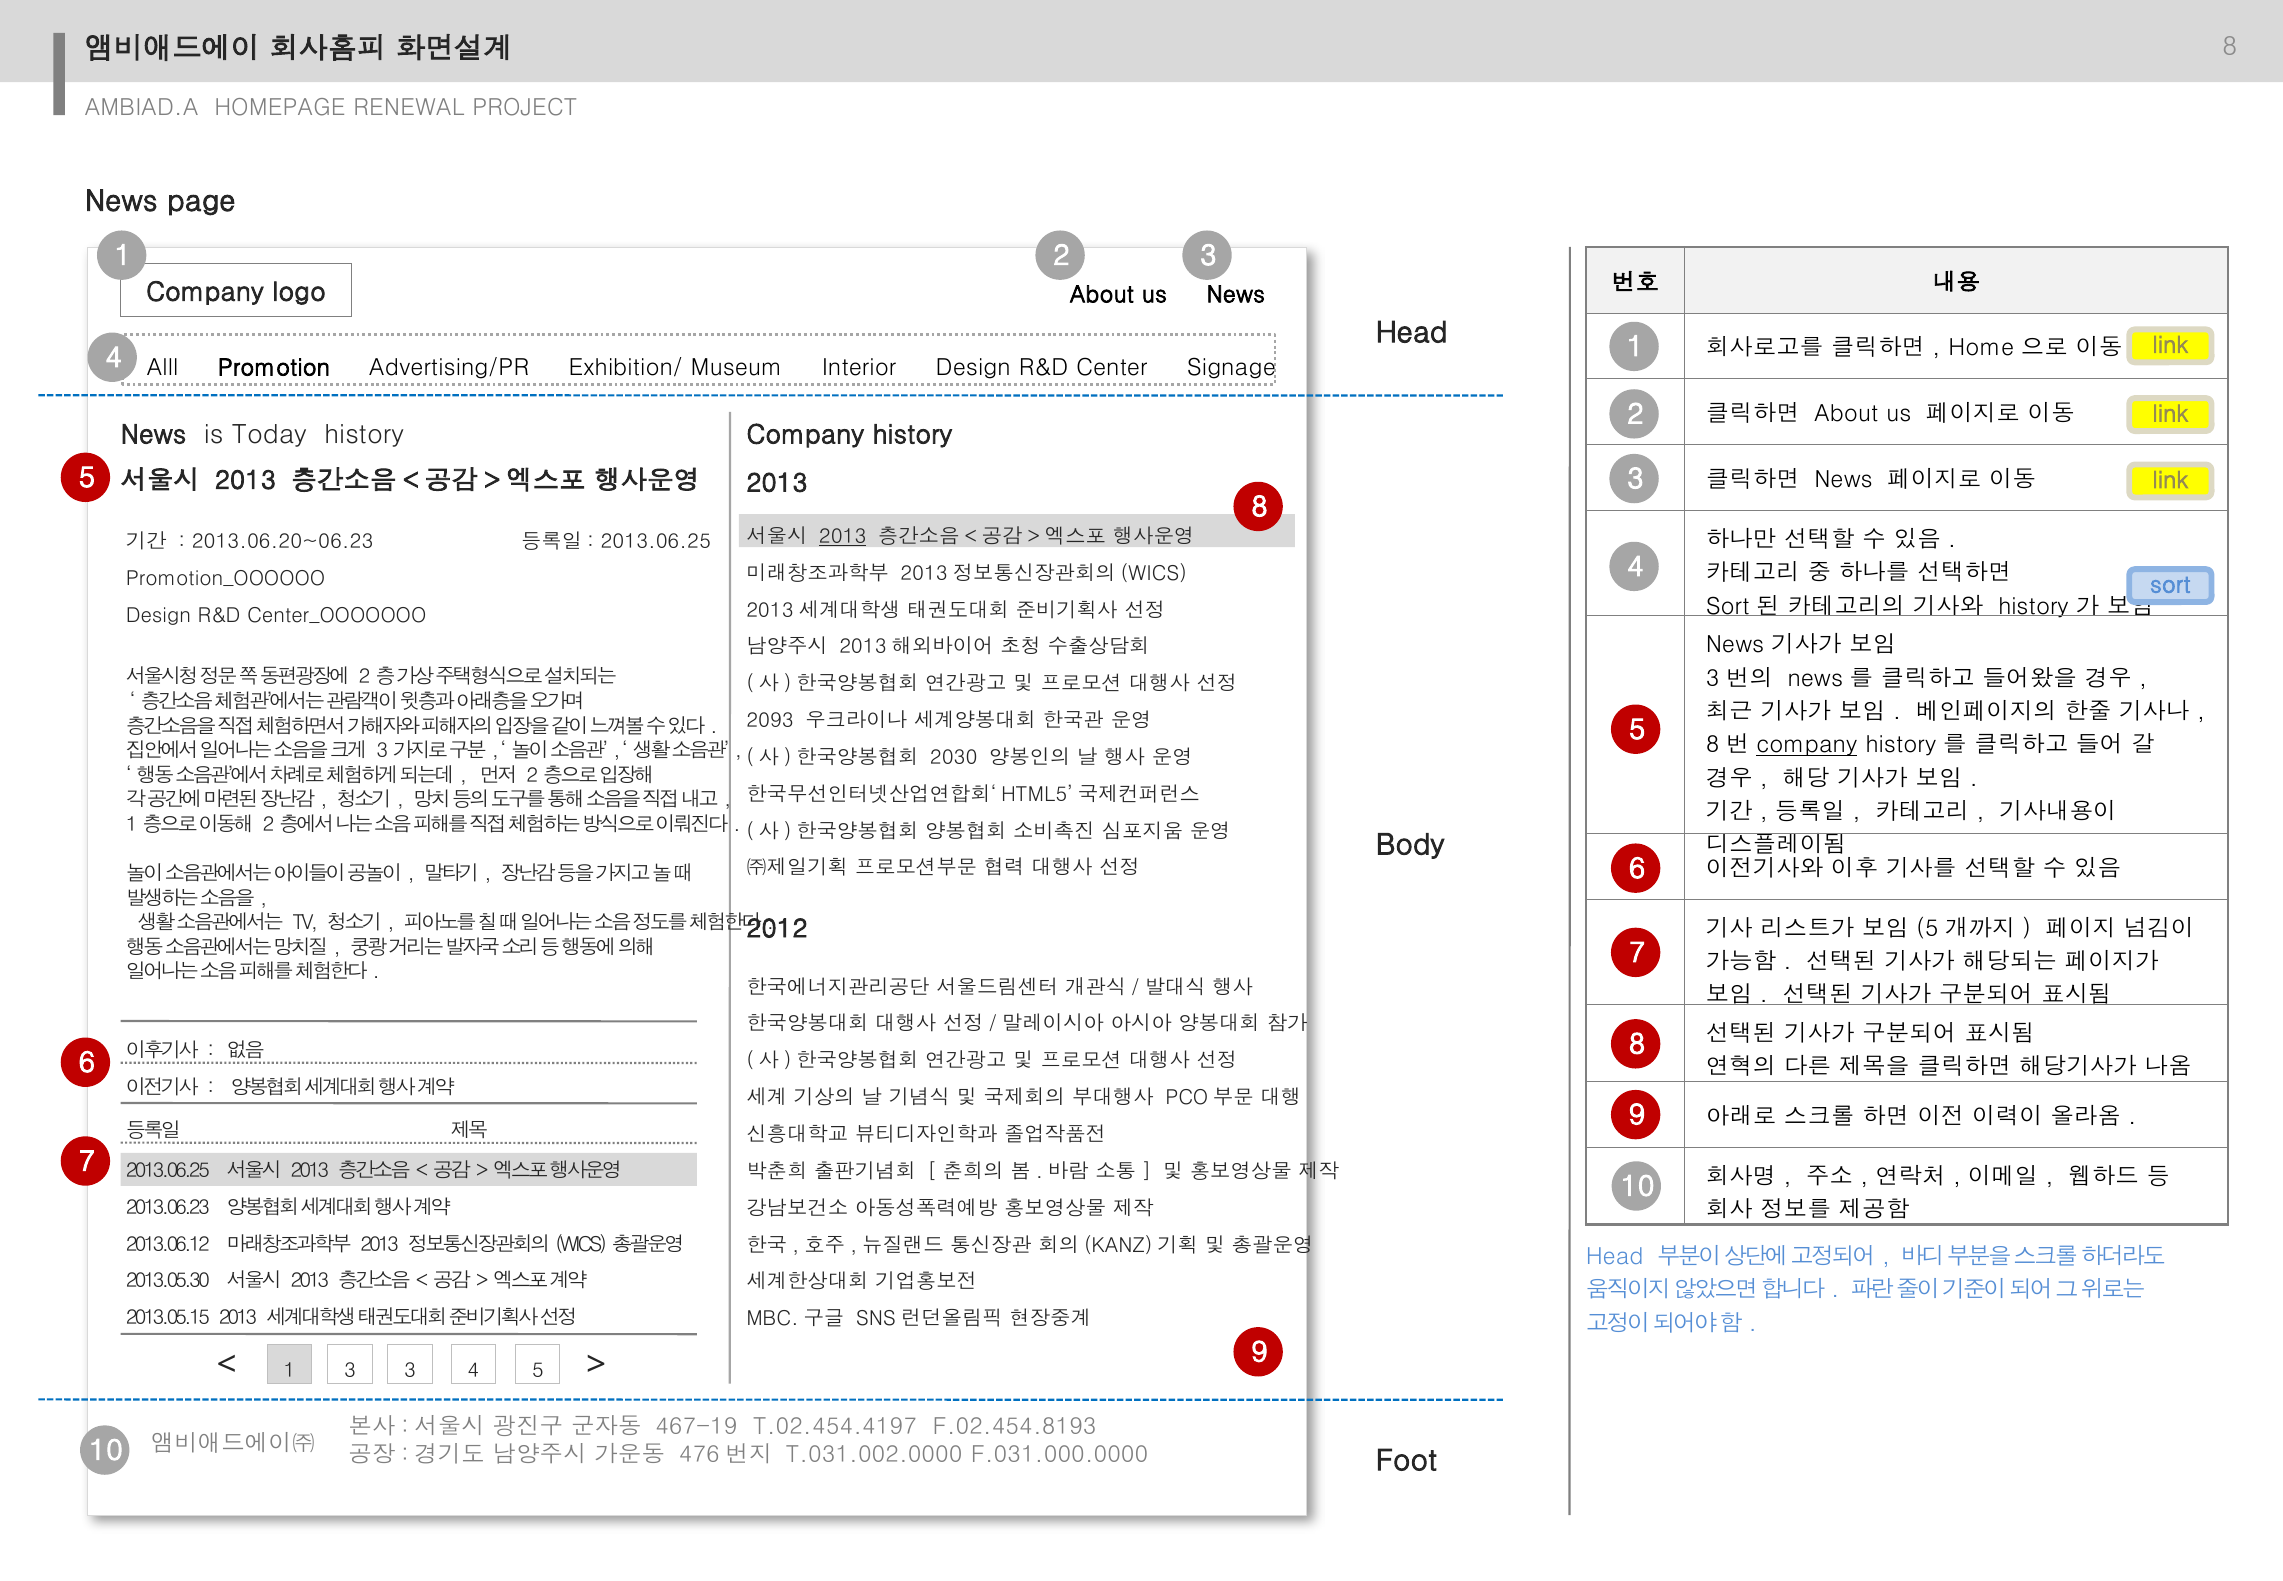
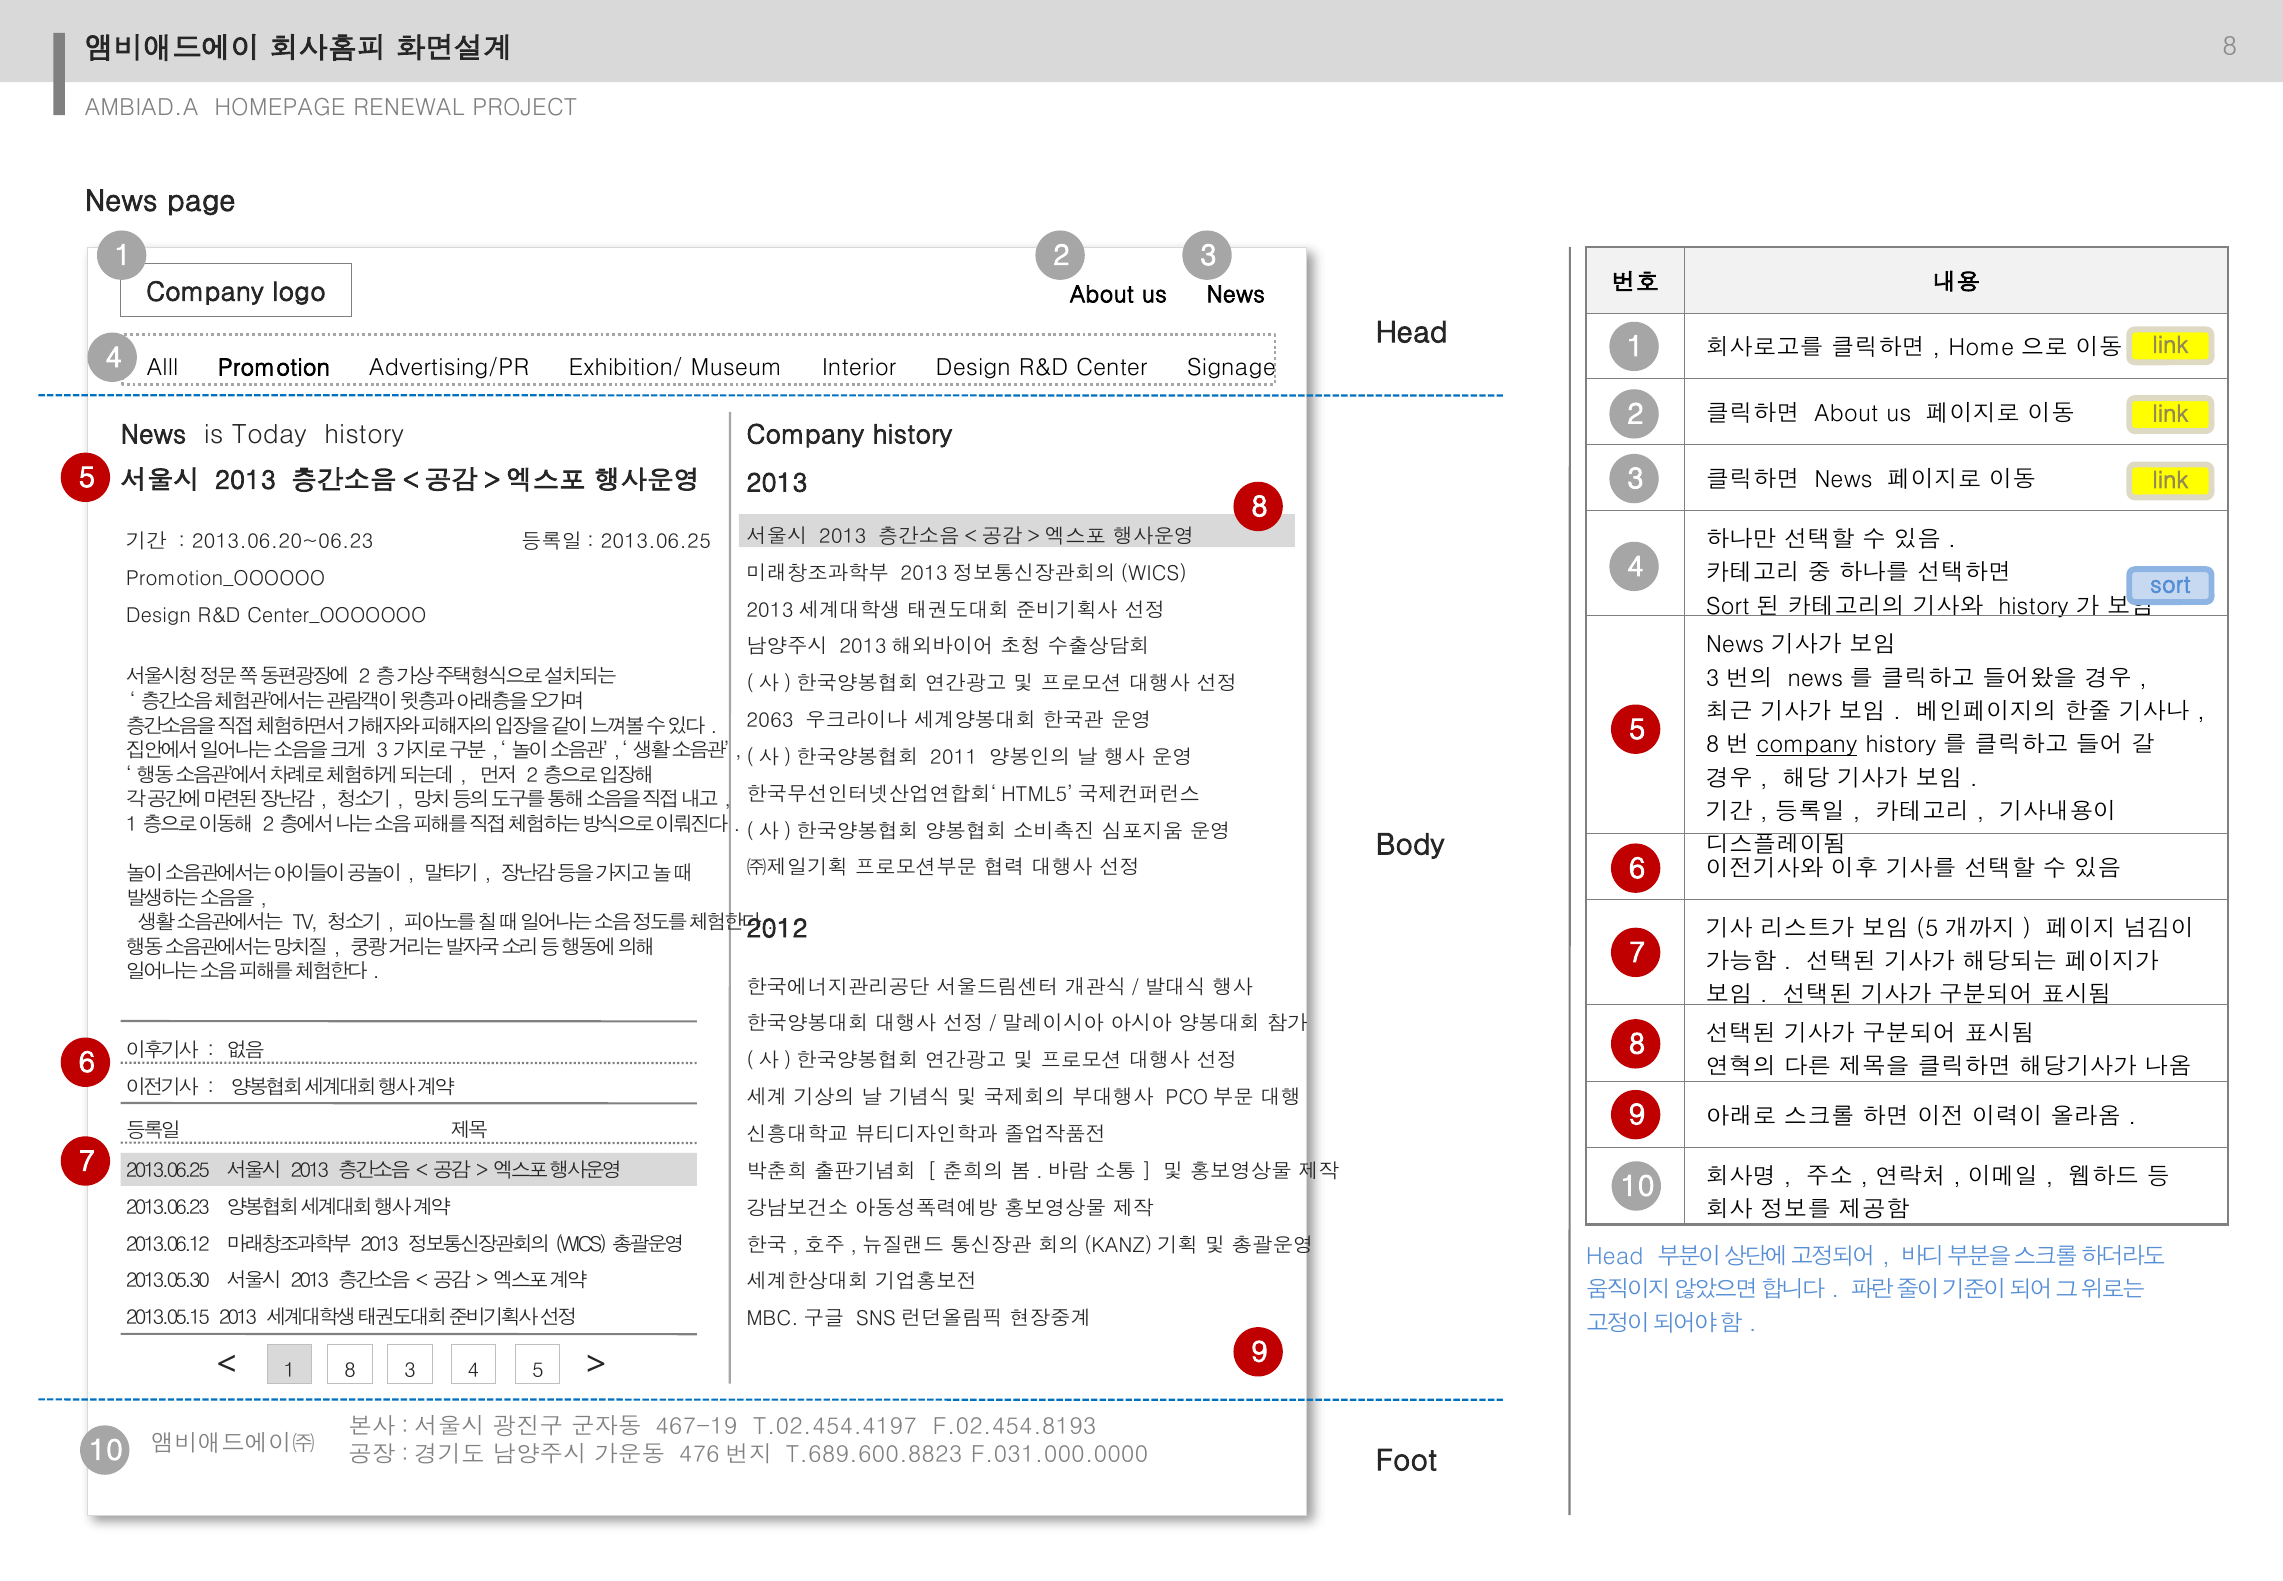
2013 at (843, 536) underline: present -> none
2093: 2093 -> 2063
2030: 2030 -> 2011
1 3: 3 -> 8
T.031.002.0000: T.031.002.0000 -> T.689.600.8823
